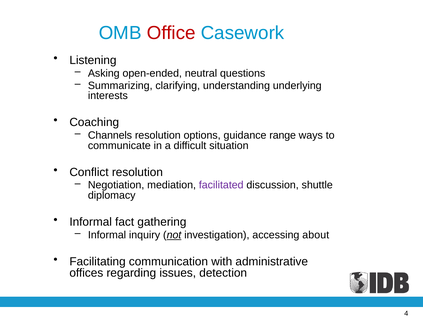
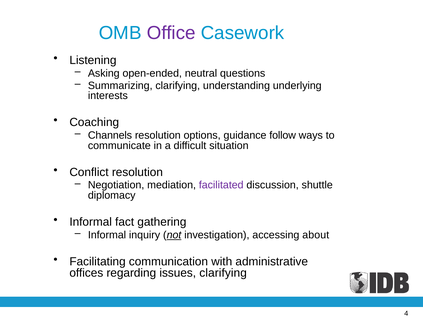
Office colour: red -> purple
range: range -> follow
issues detection: detection -> clarifying
